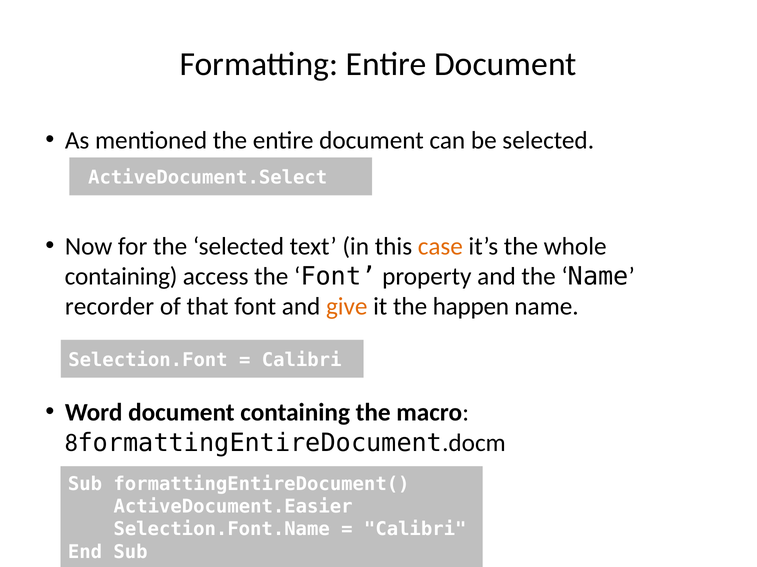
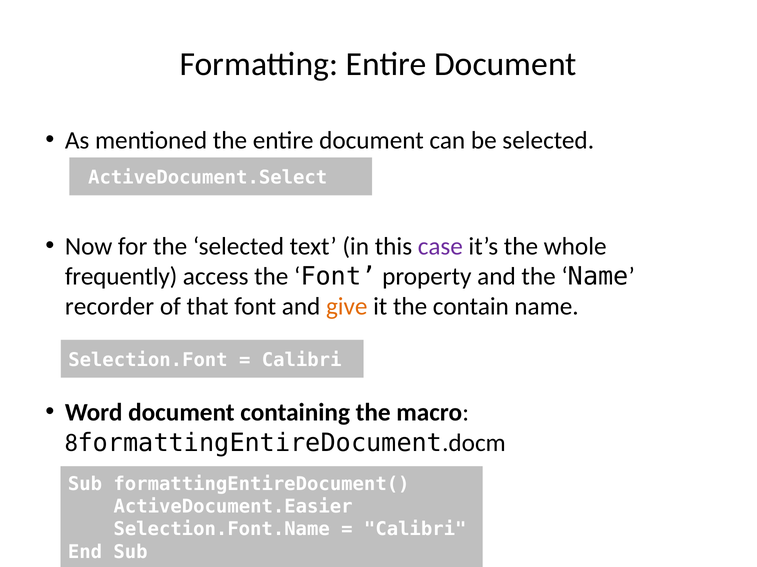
case colour: orange -> purple
containing at (121, 277): containing -> frequently
happen: happen -> contain
